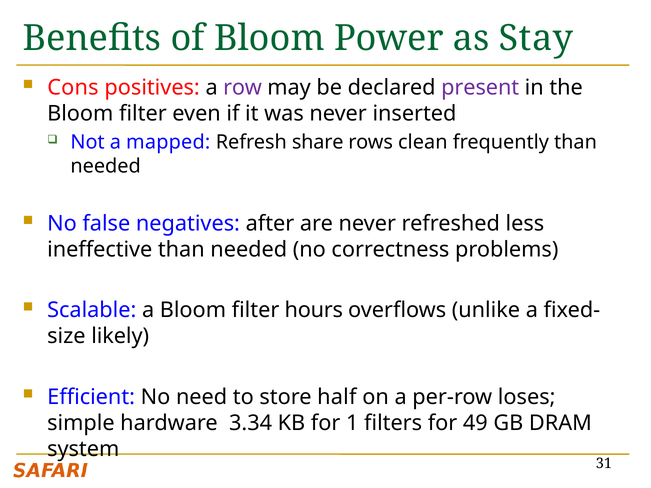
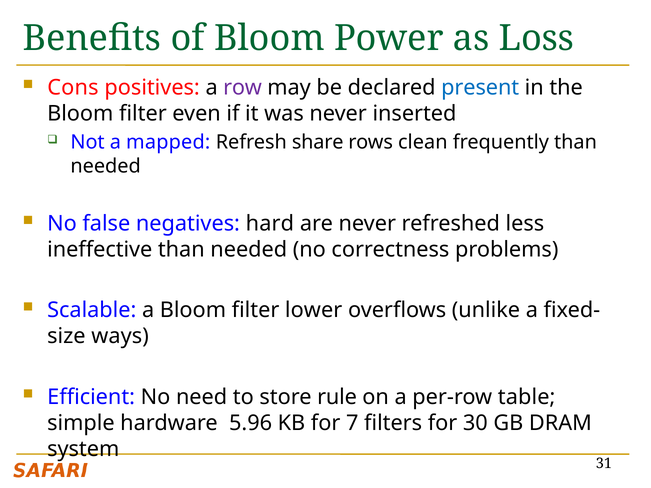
Stay: Stay -> Loss
present colour: purple -> blue
after: after -> hard
hours: hours -> lower
likely: likely -> ways
half: half -> rule
loses: loses -> table
3.34: 3.34 -> 5.96
1: 1 -> 7
49: 49 -> 30
